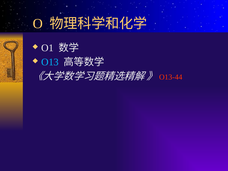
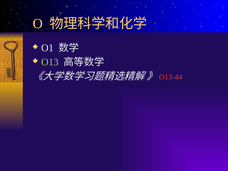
O13 colour: light blue -> light green
